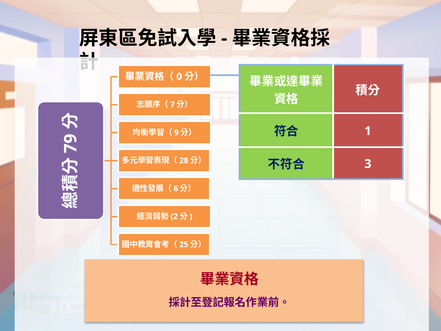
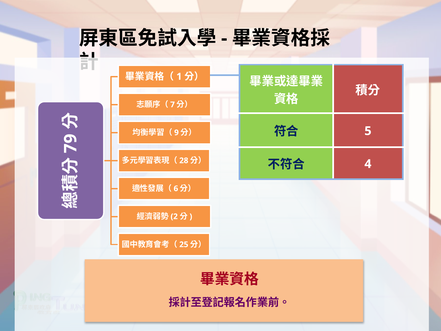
0: 0 -> 1
1: 1 -> 5
3: 3 -> 4
